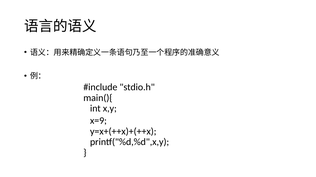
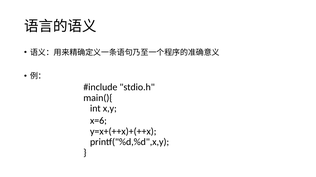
x=9: x=9 -> x=6
